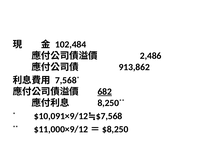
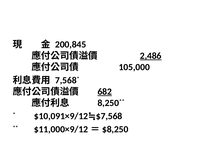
102,484: 102,484 -> 200,845
2,486 underline: none -> present
913,862: 913,862 -> 105,000
